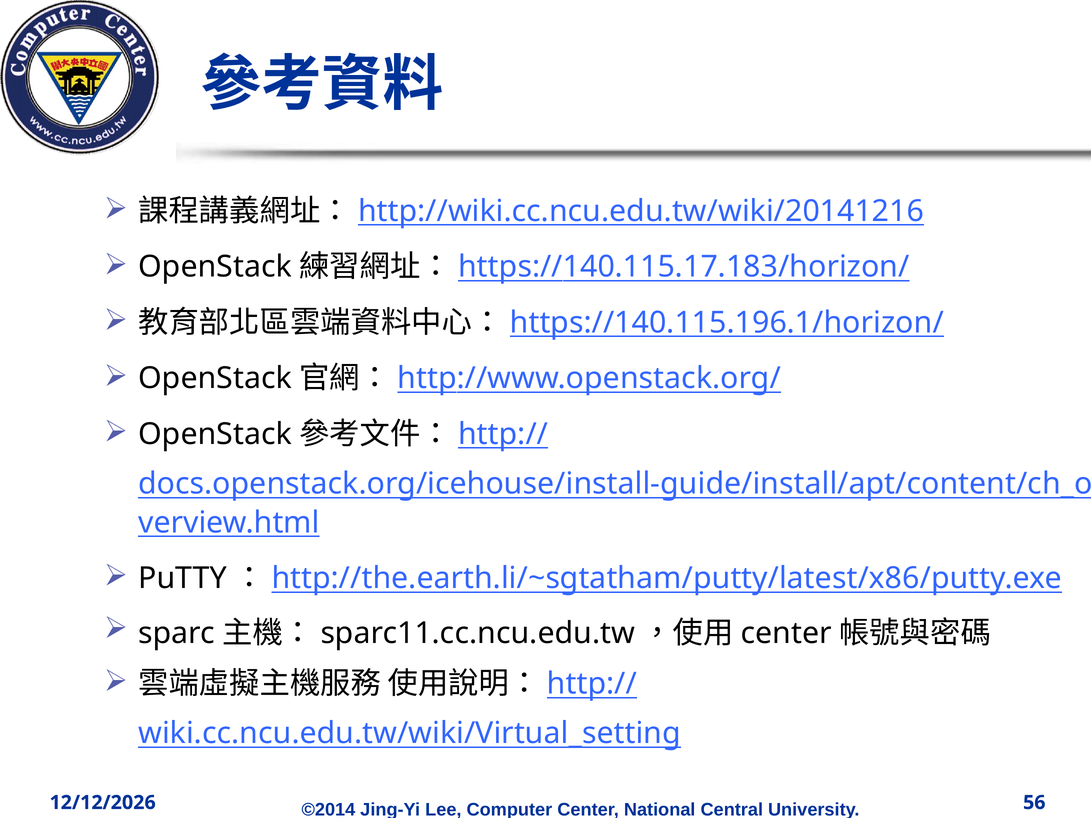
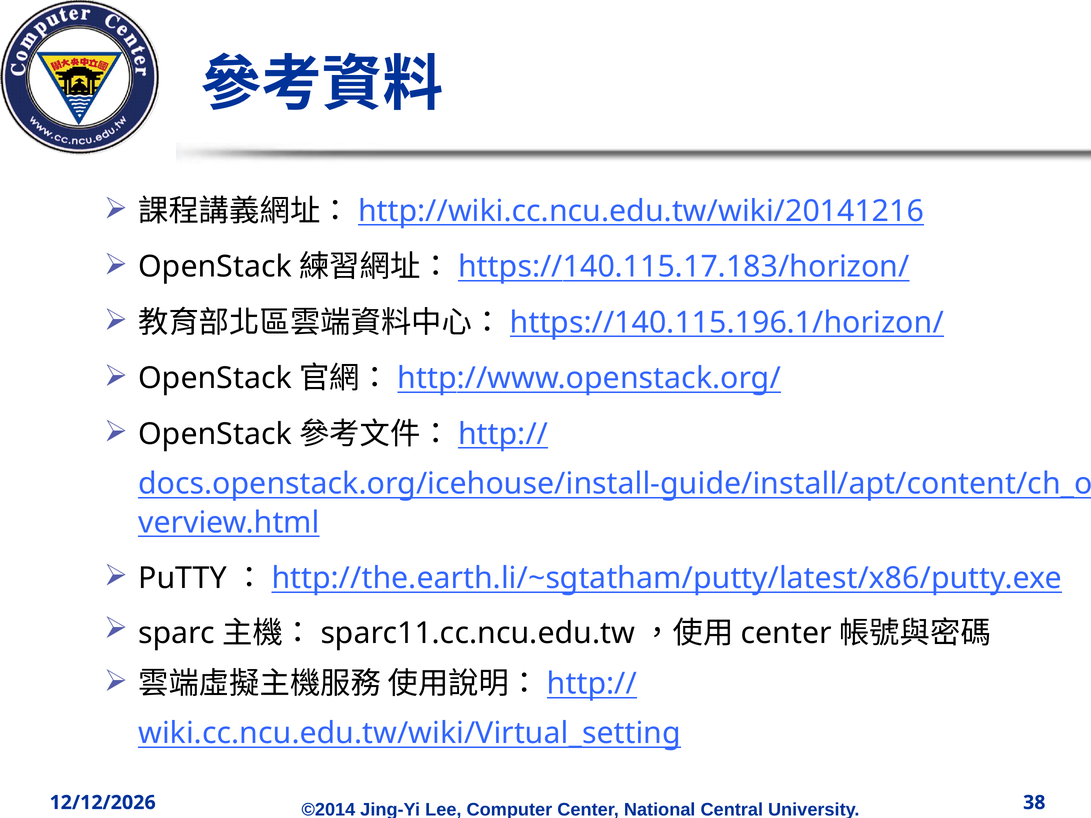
56: 56 -> 38
